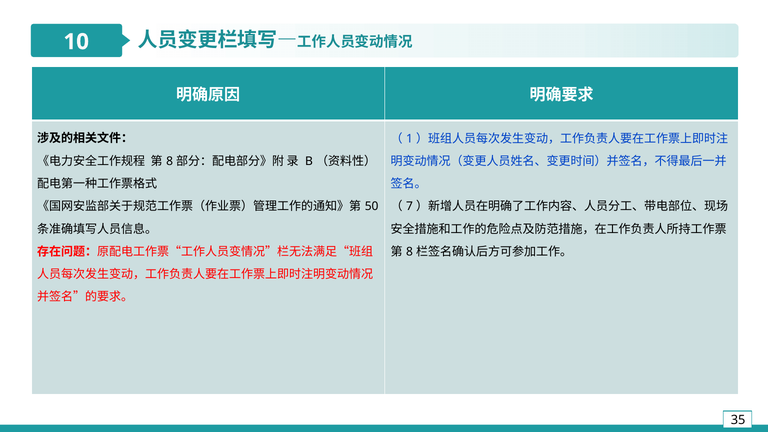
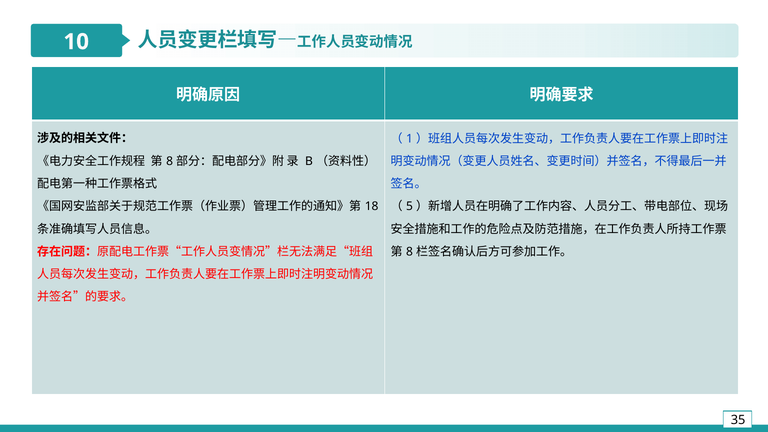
50: 50 -> 18
7: 7 -> 5
